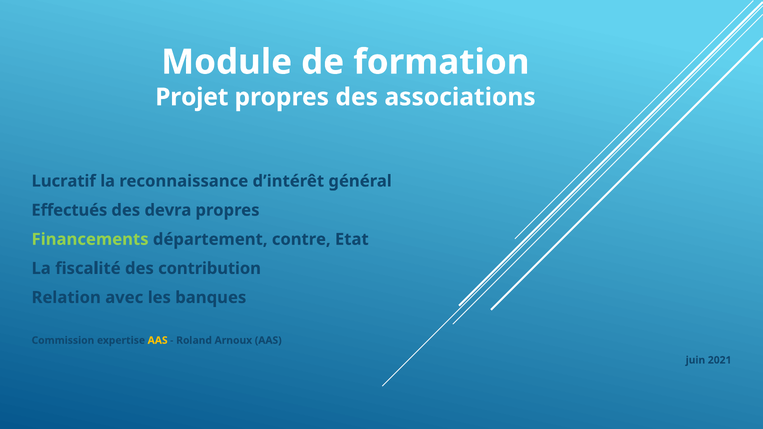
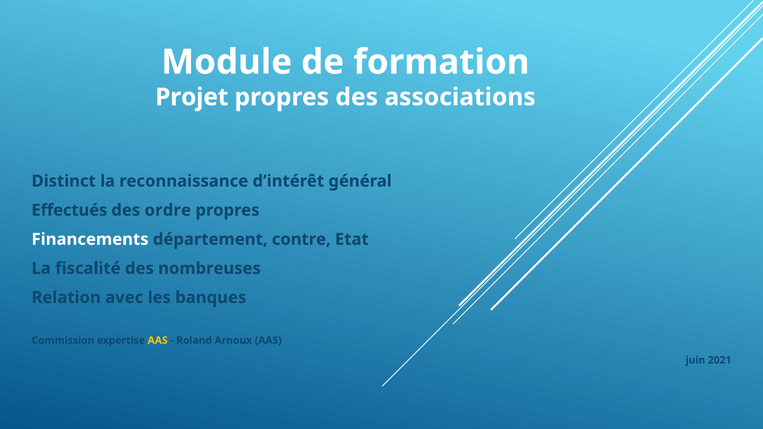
Lucratif: Lucratif -> Distinct
devra: devra -> ordre
Financements colour: light green -> white
contribution: contribution -> nombreuses
